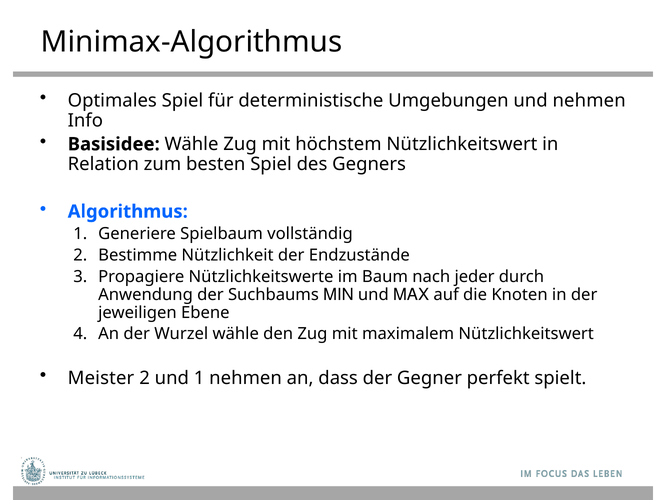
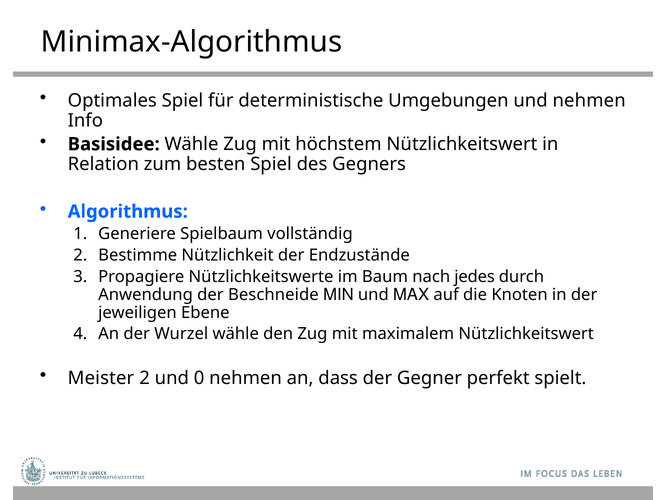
jeder: jeder -> jedes
Suchbaums: Suchbaums -> Beschneide
und 1: 1 -> 0
